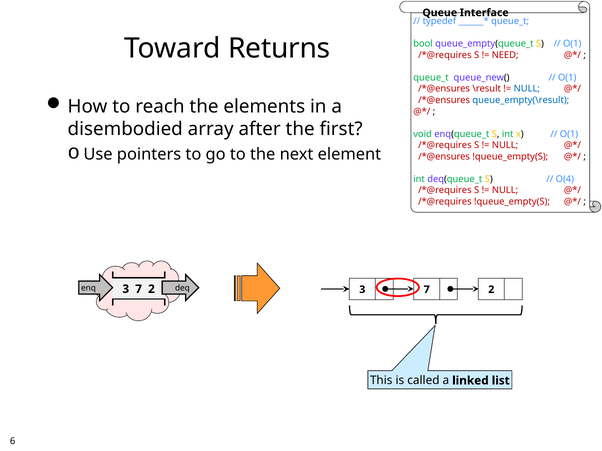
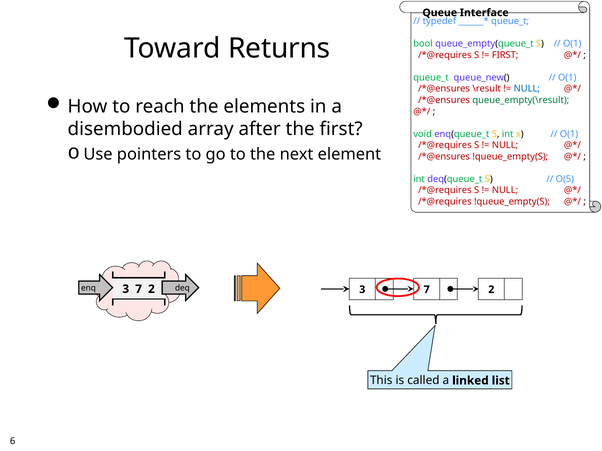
NEED at (505, 55): NEED -> FIRST
queue_empty(\result colour: blue -> green
O(4: O(4 -> O(5
